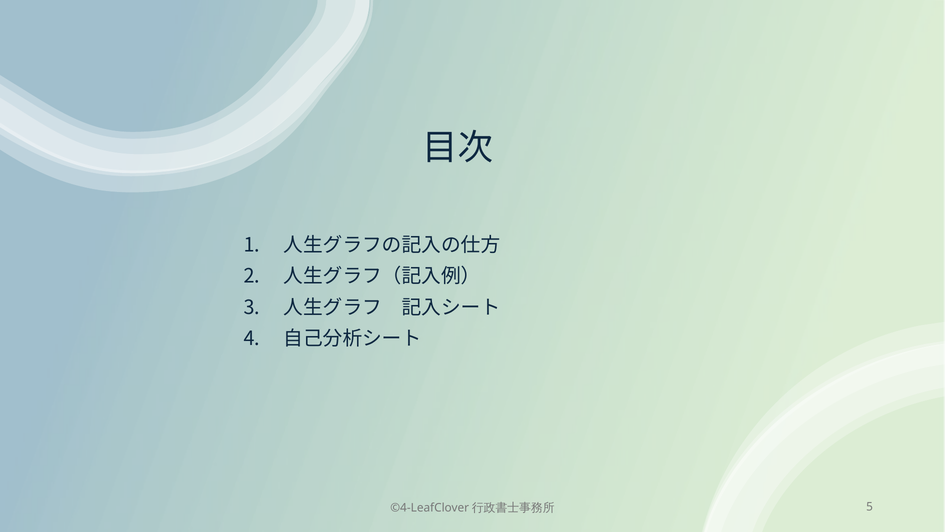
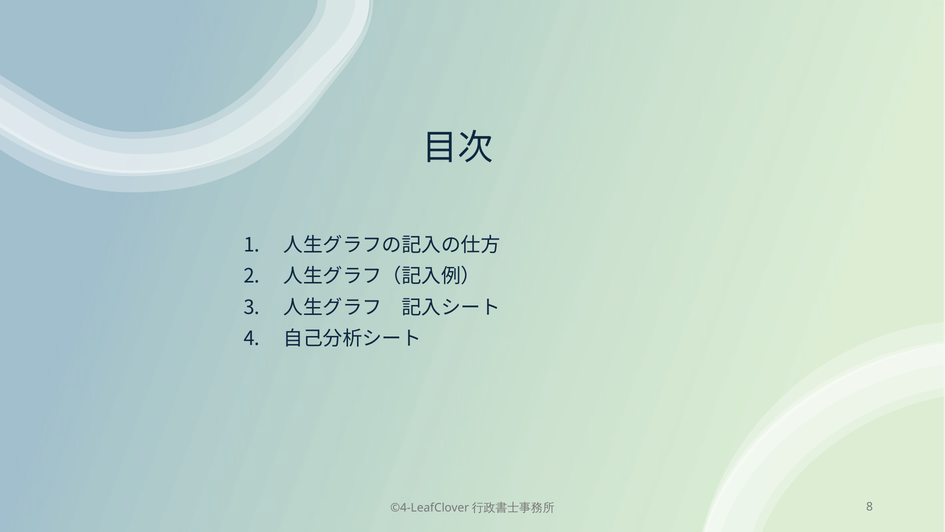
5: 5 -> 8
